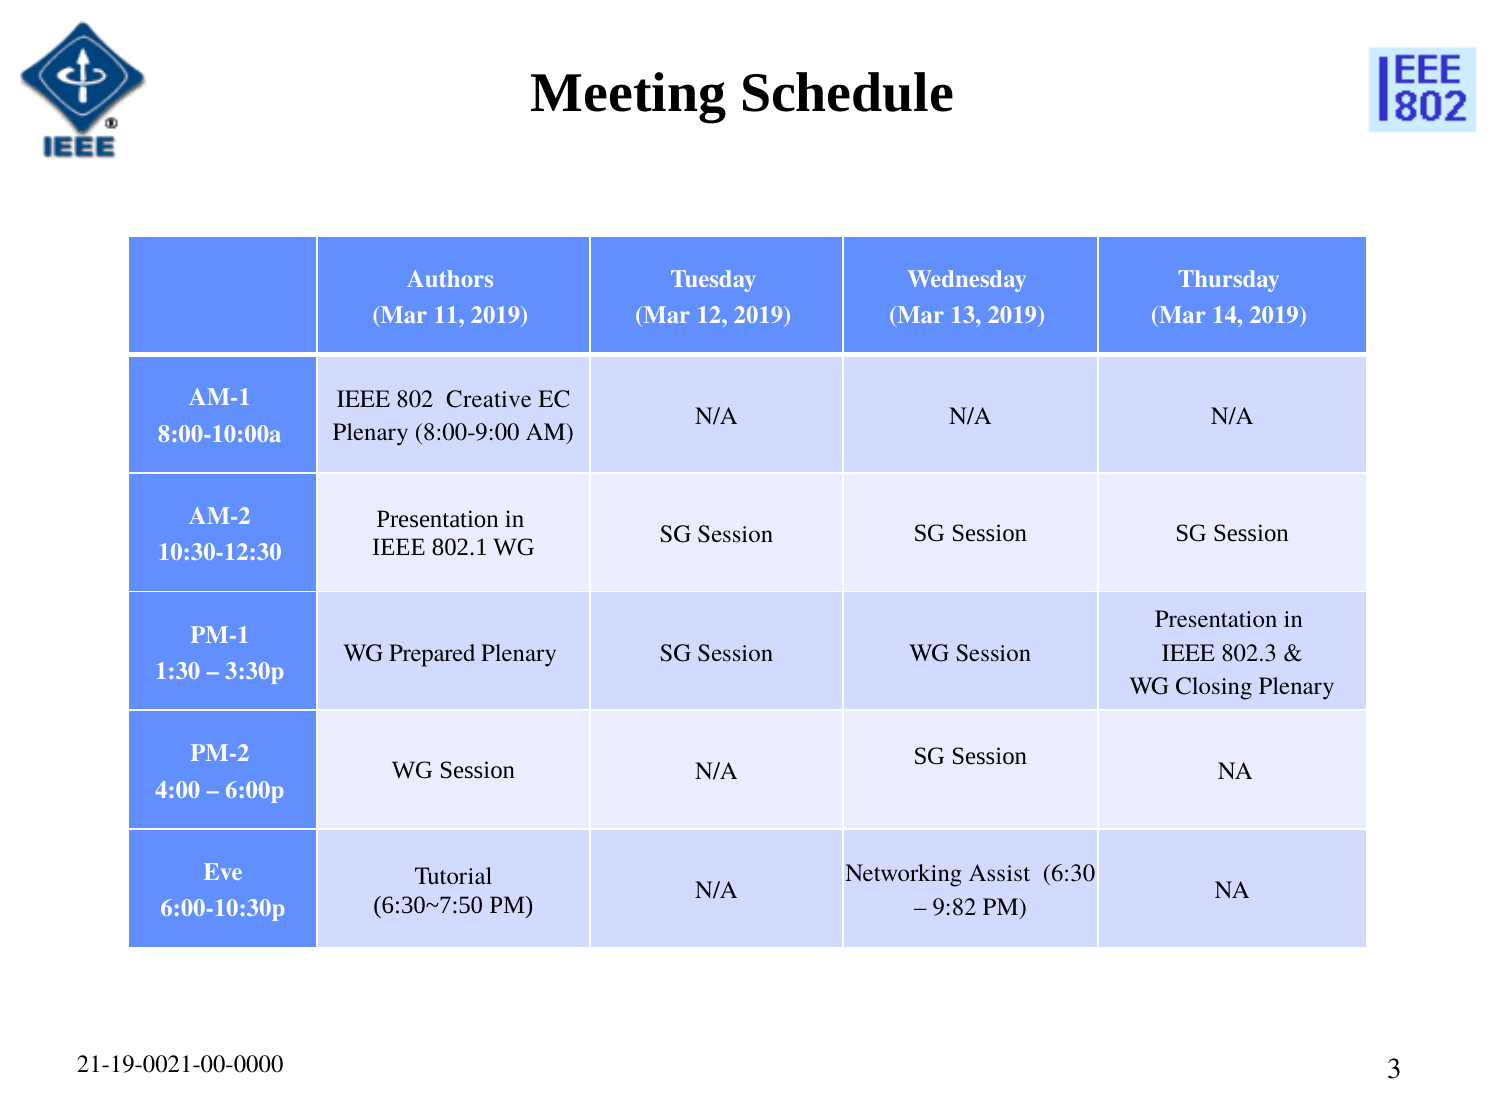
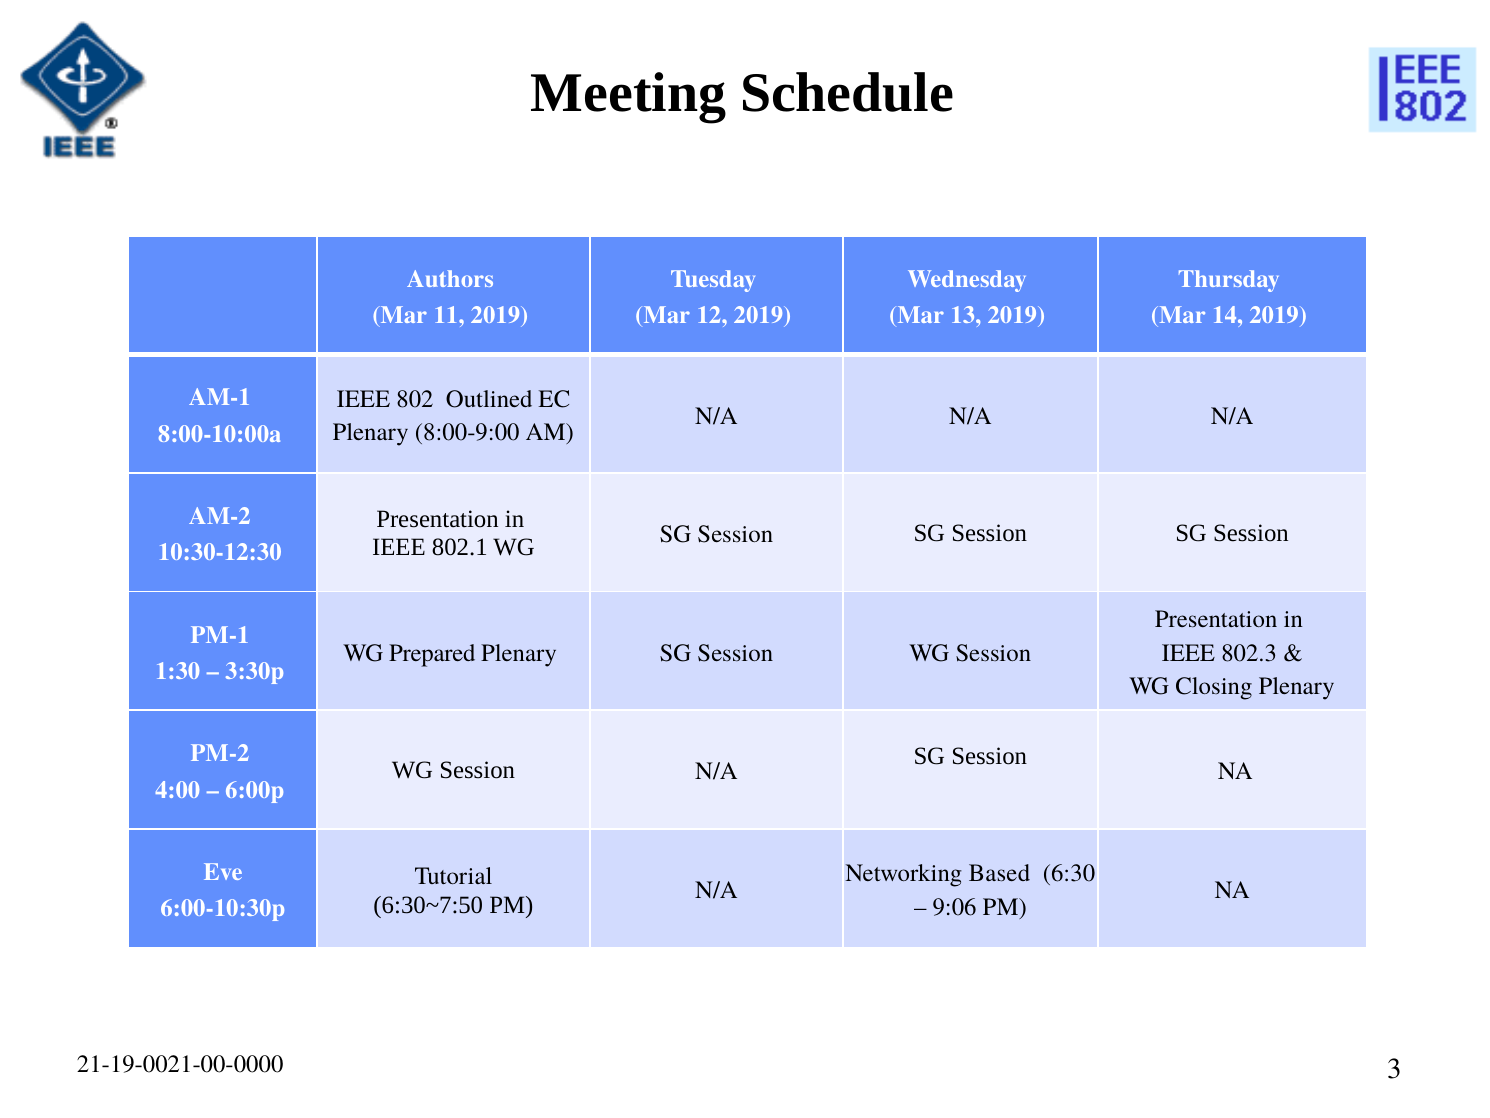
Creative: Creative -> Outlined
Assist: Assist -> Based
9:82: 9:82 -> 9:06
